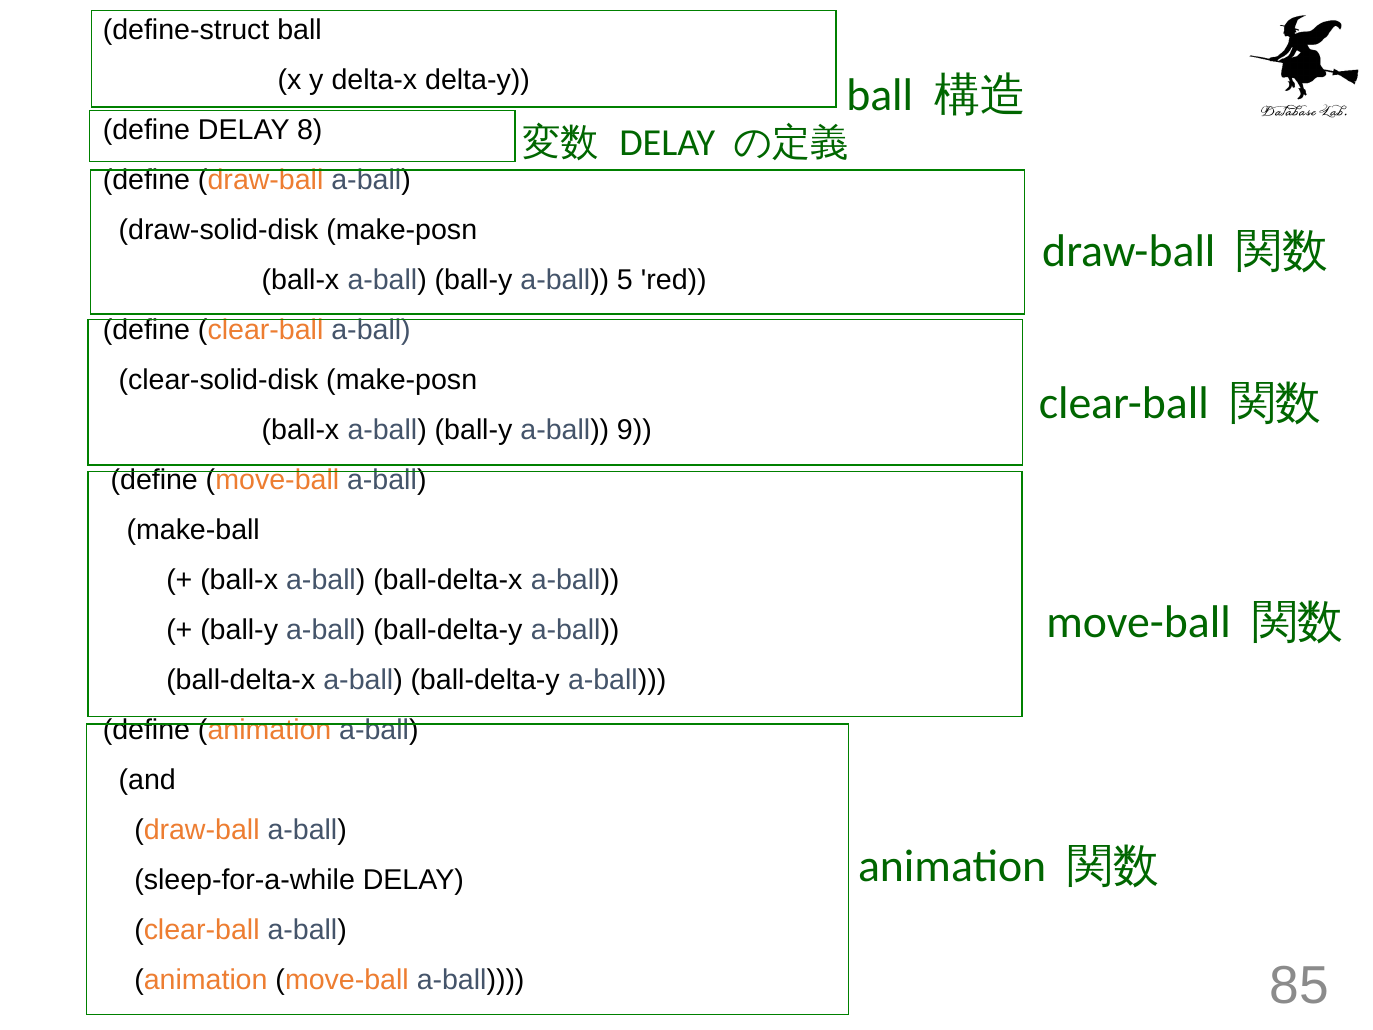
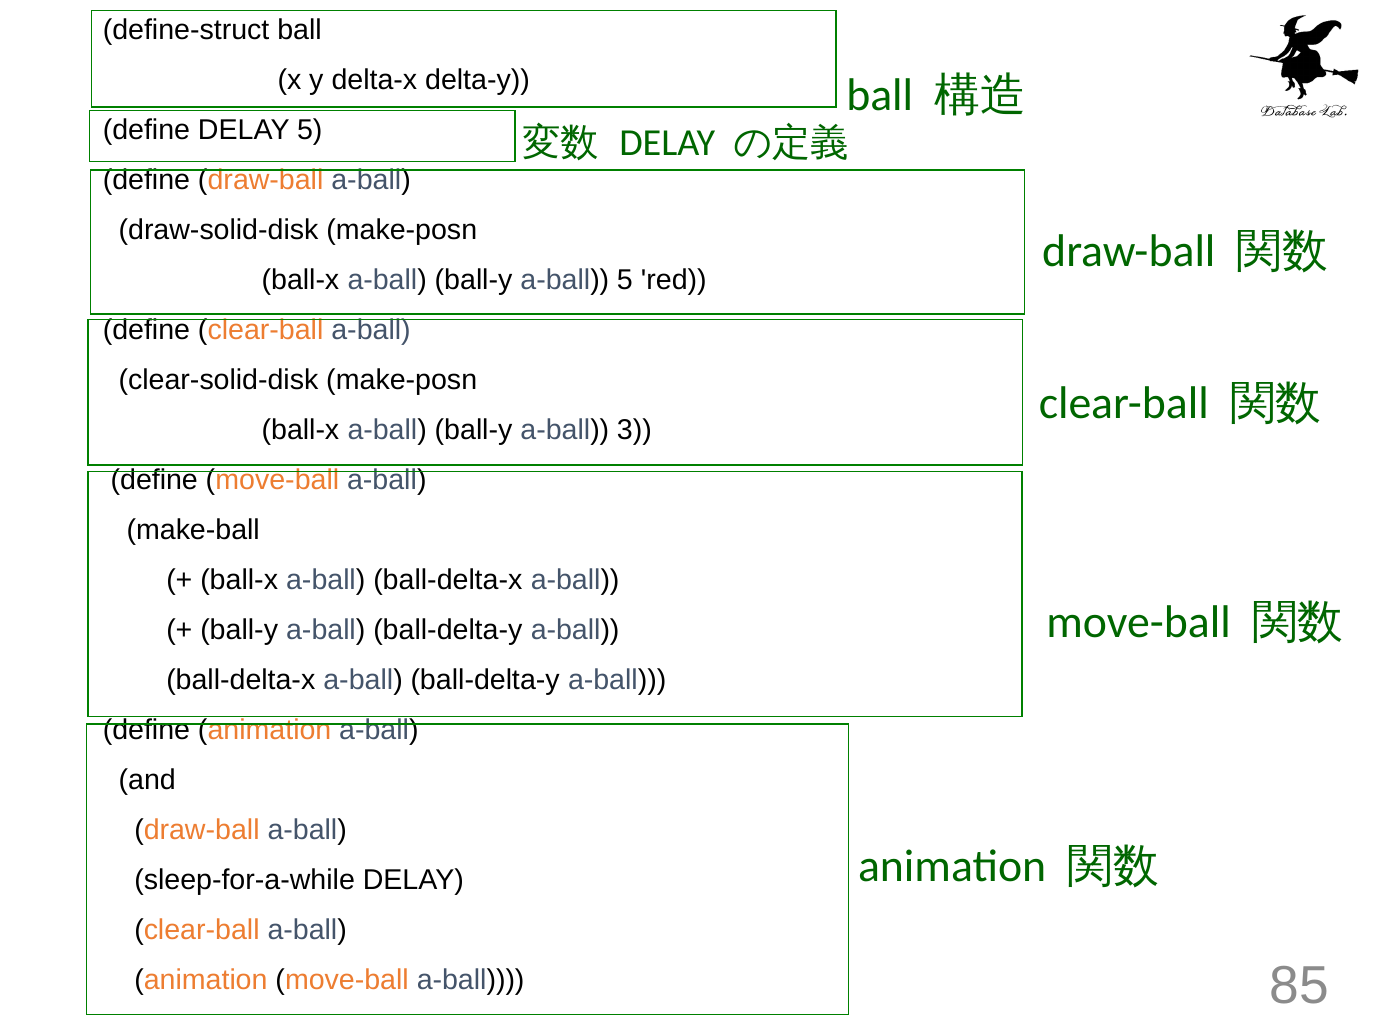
DELAY 8: 8 -> 5
9: 9 -> 3
